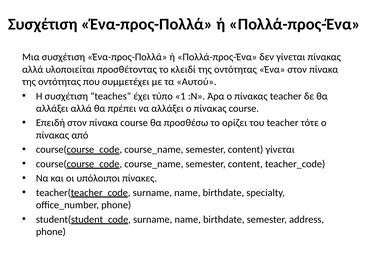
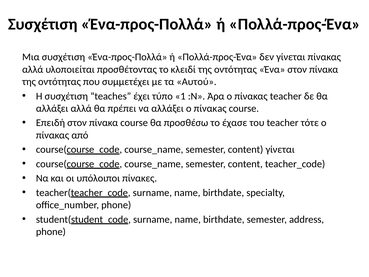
ορίζει: ορίζει -> έχασε
